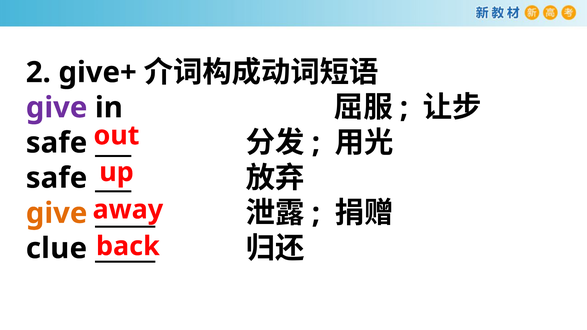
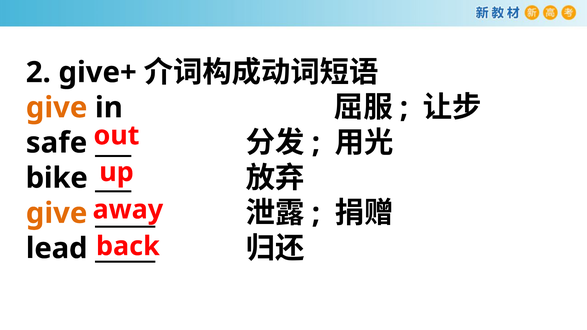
give at (57, 108) colour: purple -> orange
safe at (57, 178): safe -> bike
clue: clue -> lead
